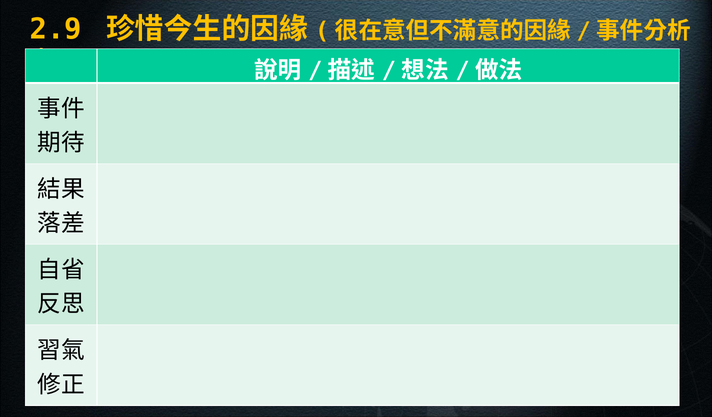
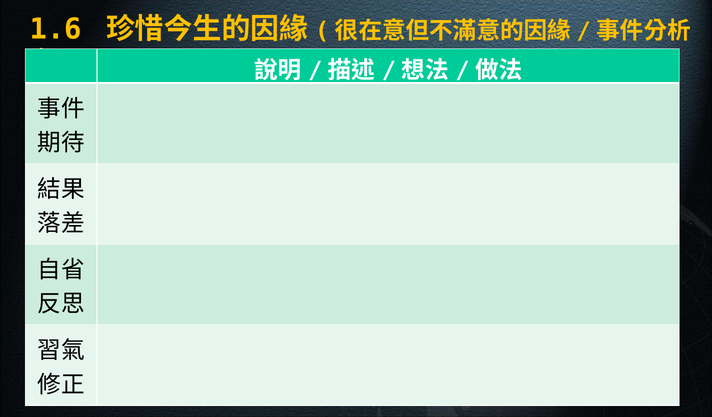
2.9: 2.9 -> 1.6
